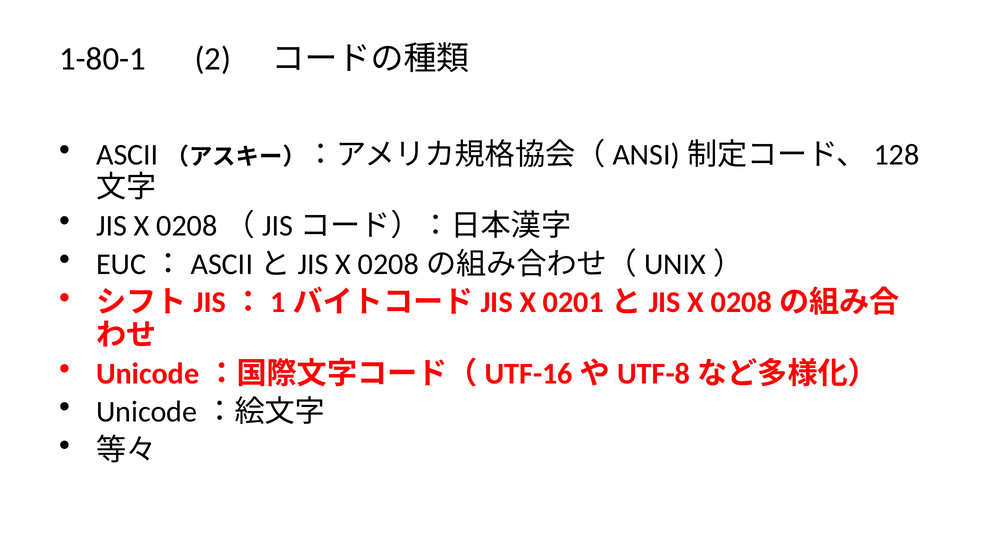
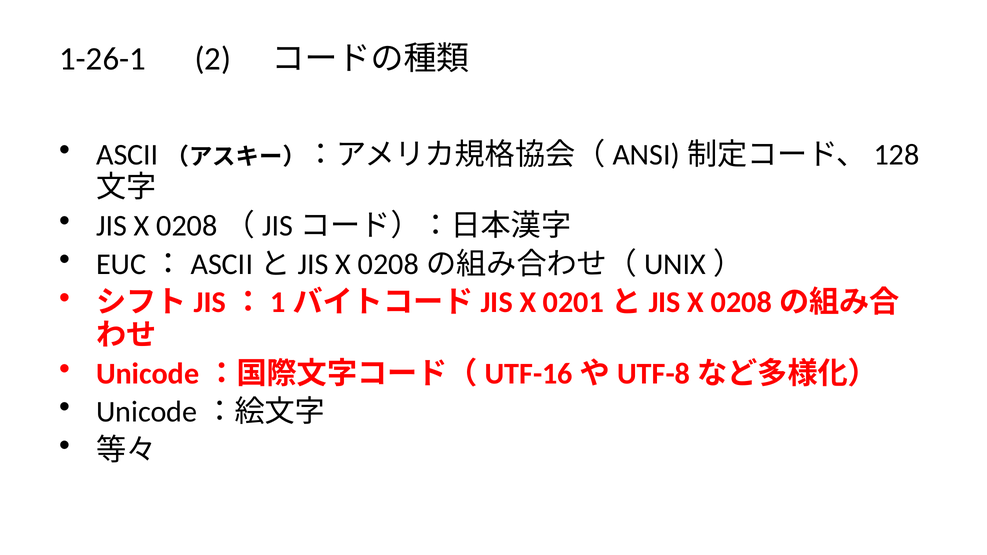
1-80-1: 1-80-1 -> 1-26-1
